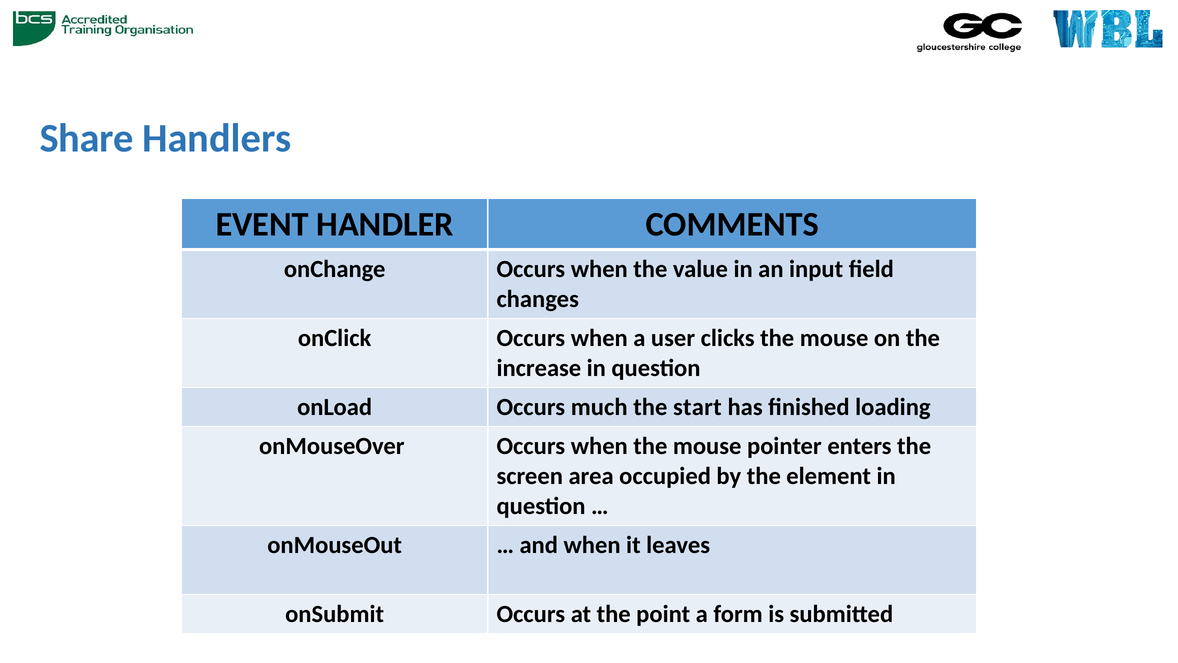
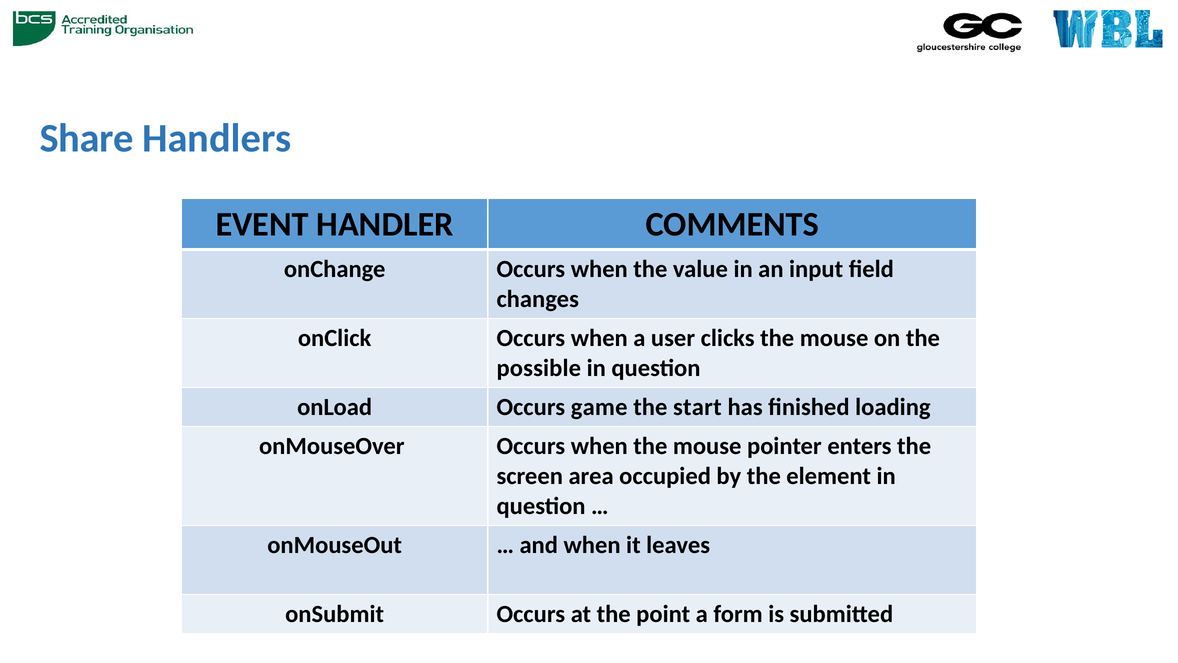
increase: increase -> possible
much: much -> game
